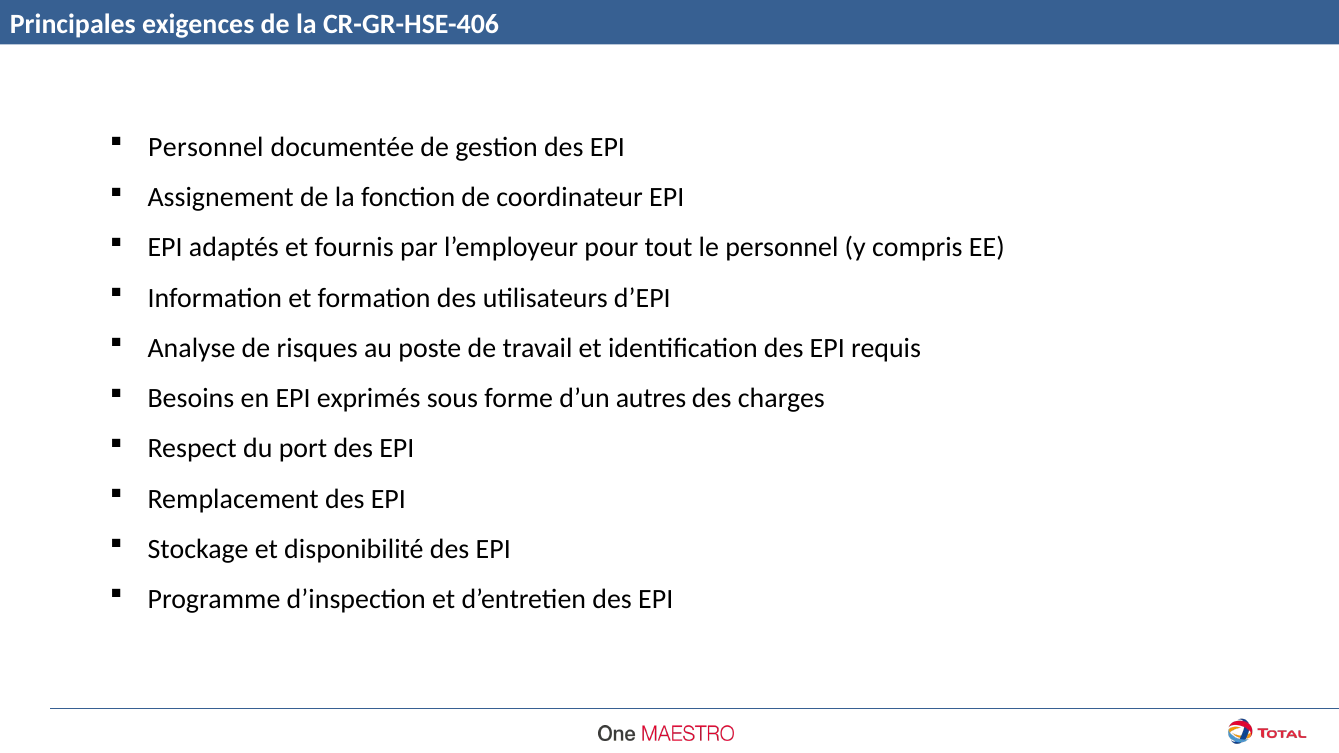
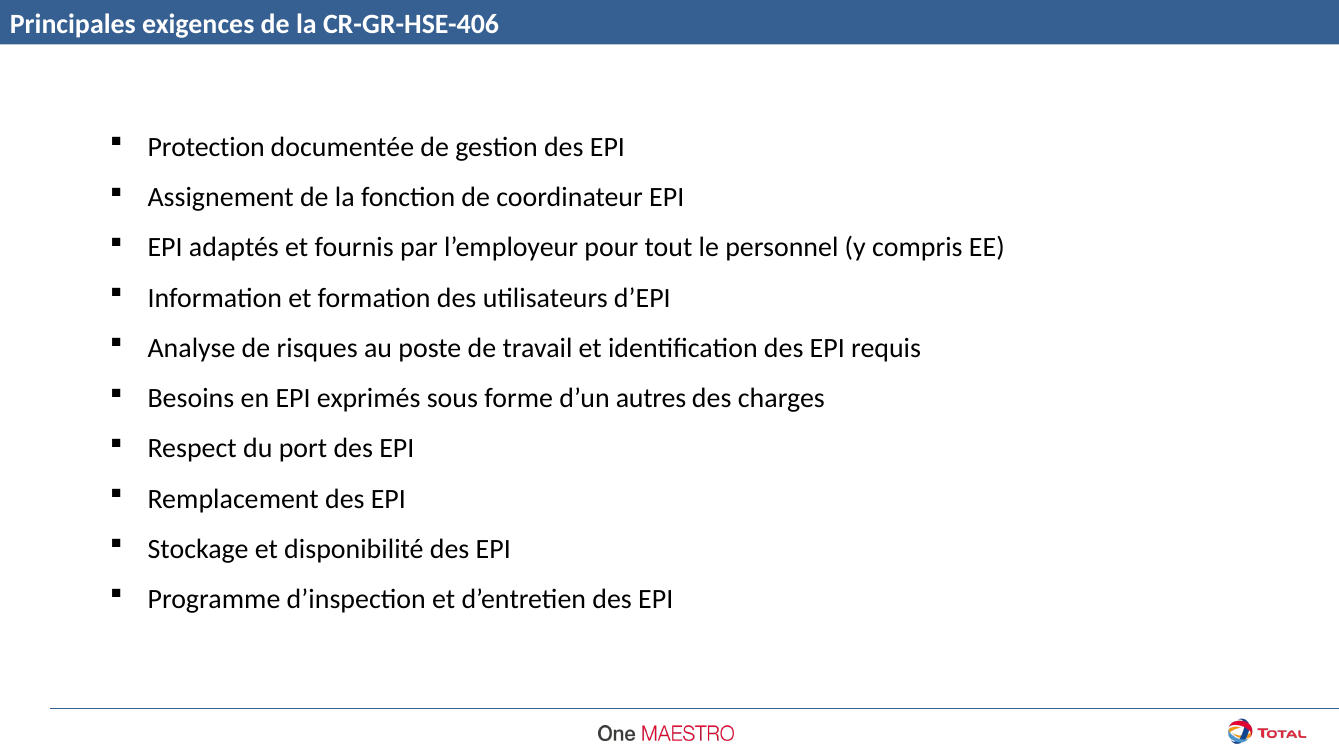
Personnel at (206, 147): Personnel -> Protection
